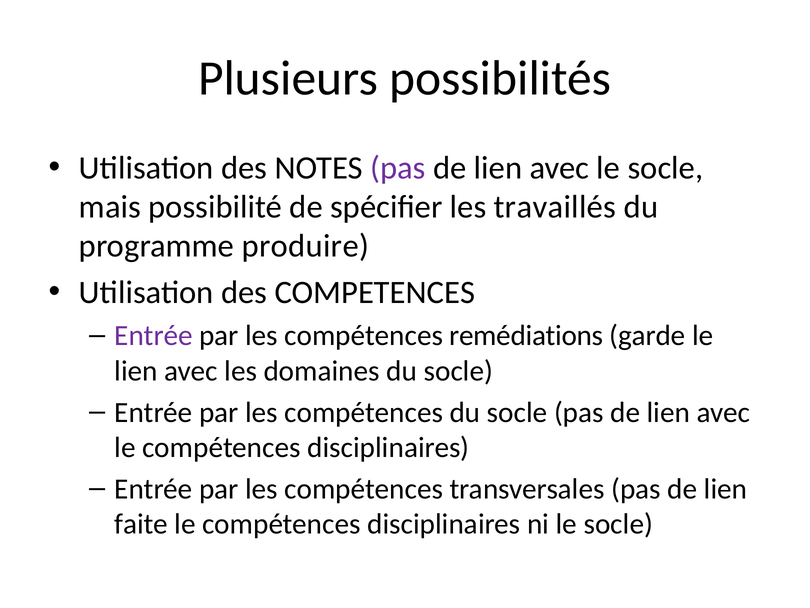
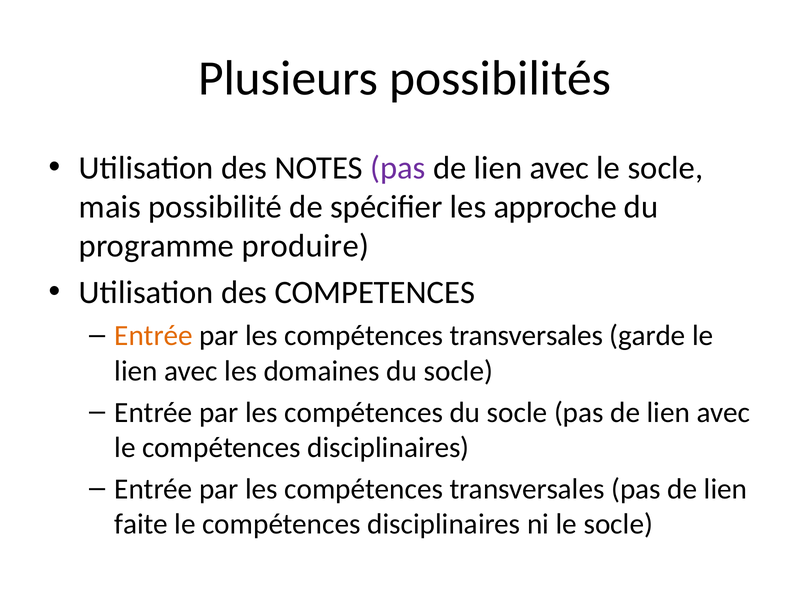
travaillés: travaillés -> approche
Entrée at (153, 336) colour: purple -> orange
remédiations at (526, 336): remédiations -> transversales
